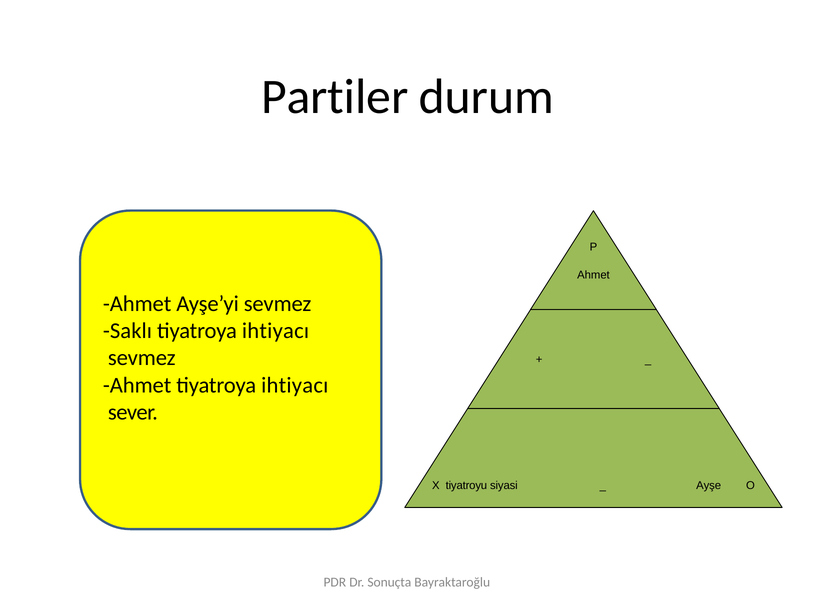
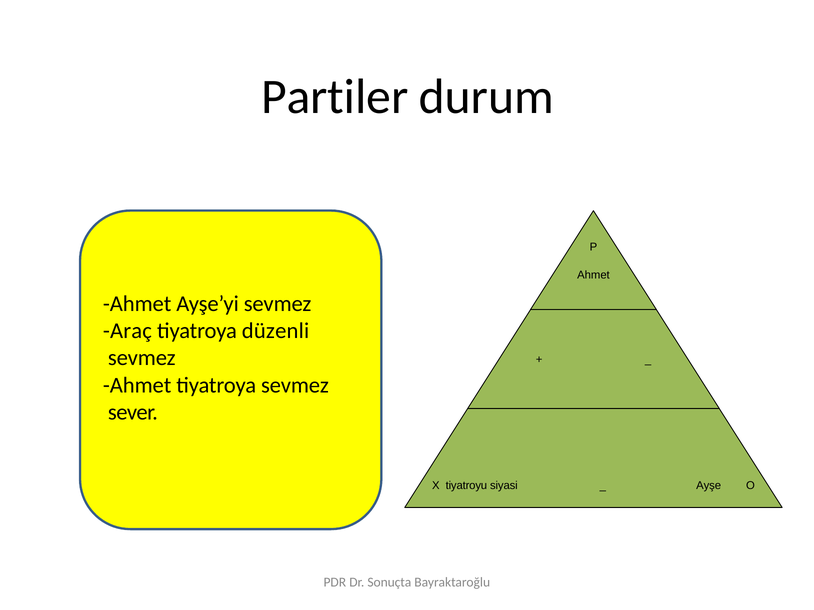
Saklı: Saklı -> Araç
ihtiyacı at (276, 331): ihtiyacı -> düzenli
Ahmet tiyatroya ihtiyacı: ihtiyacı -> sevmez
